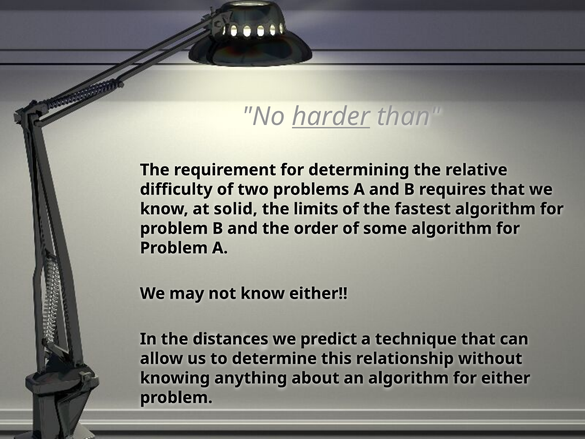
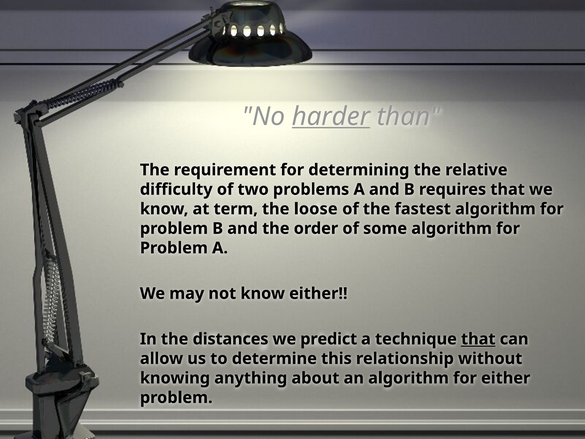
solid: solid -> term
limits: limits -> loose
that at (478, 339) underline: none -> present
